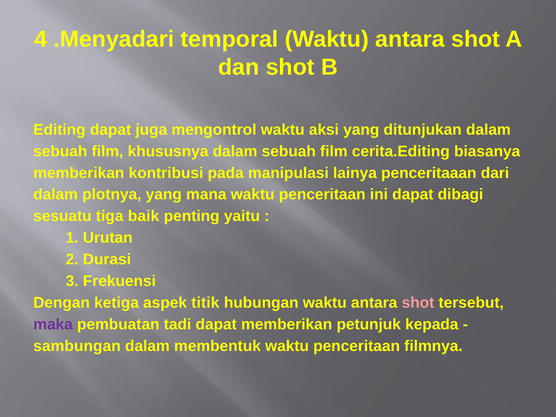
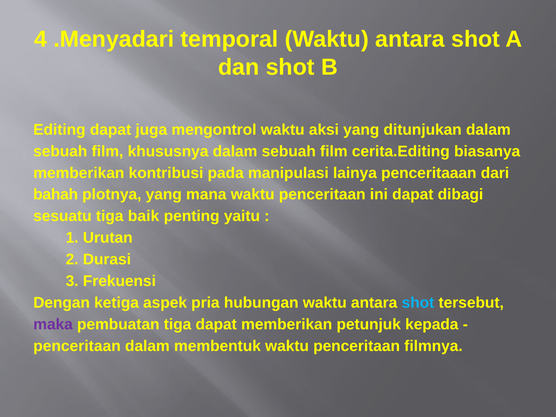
dalam at (56, 195): dalam -> bahah
titik: titik -> pria
shot at (418, 303) colour: pink -> light blue
pembuatan tadi: tadi -> tiga
sambungan at (77, 346): sambungan -> penceritaan
